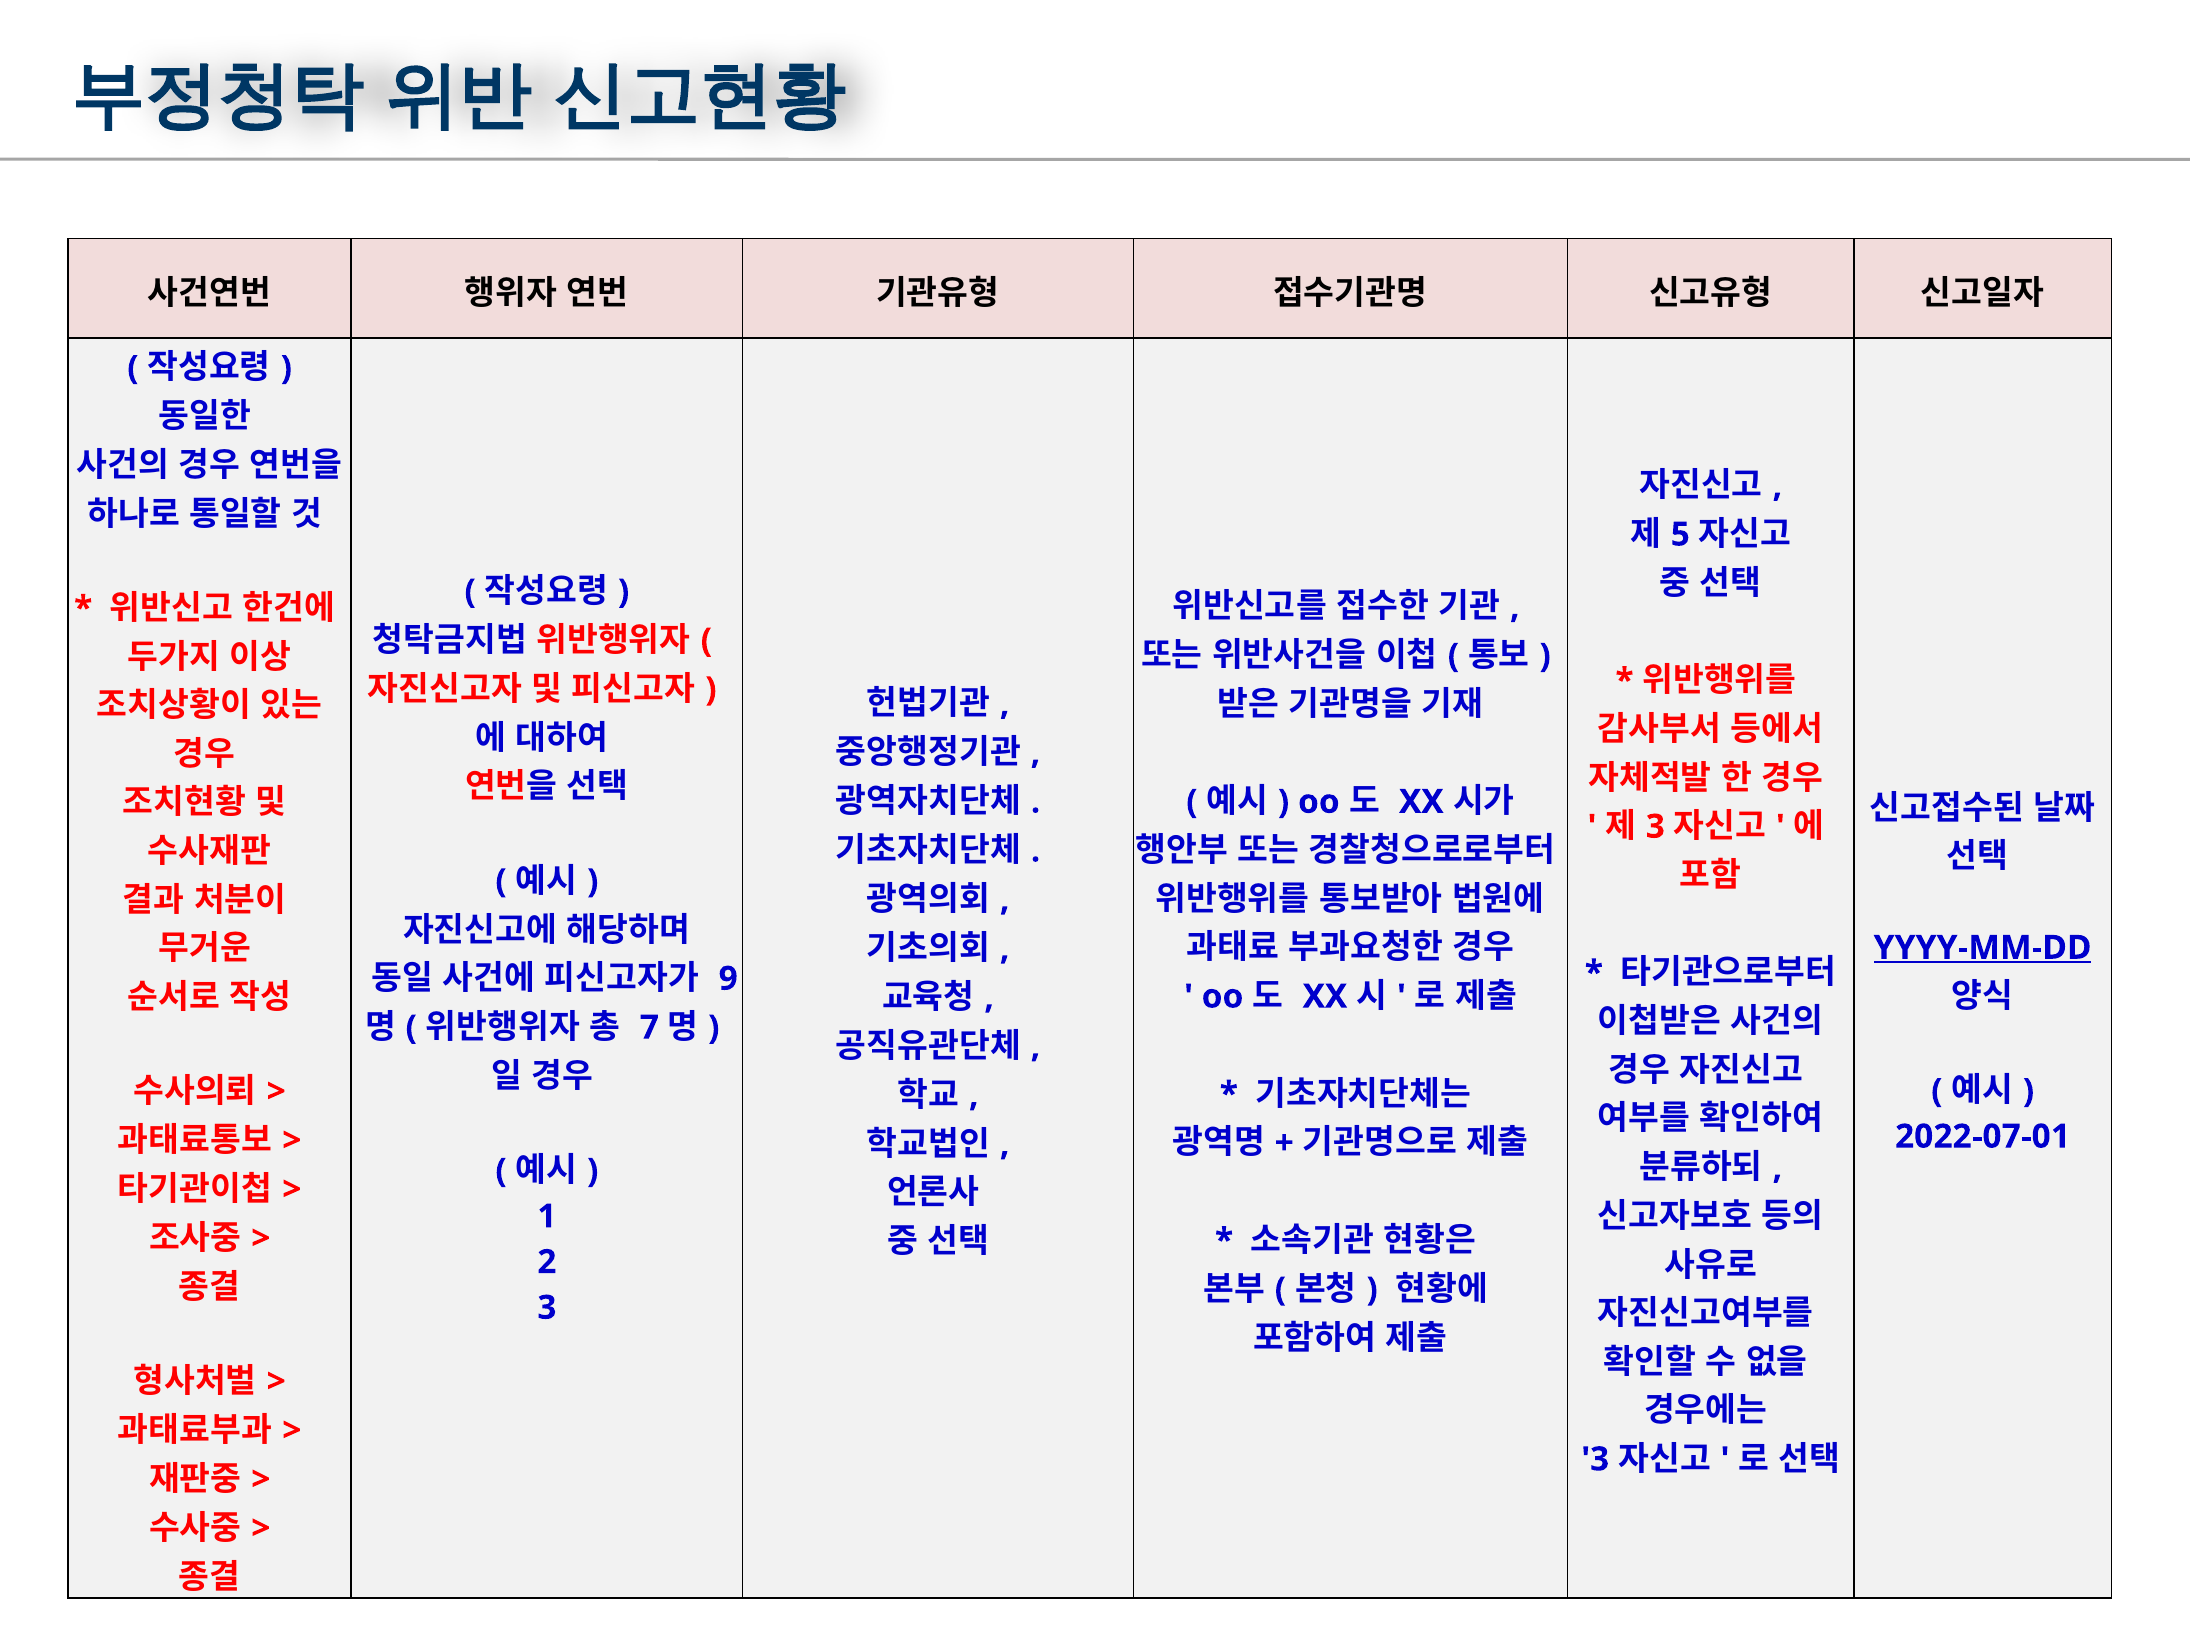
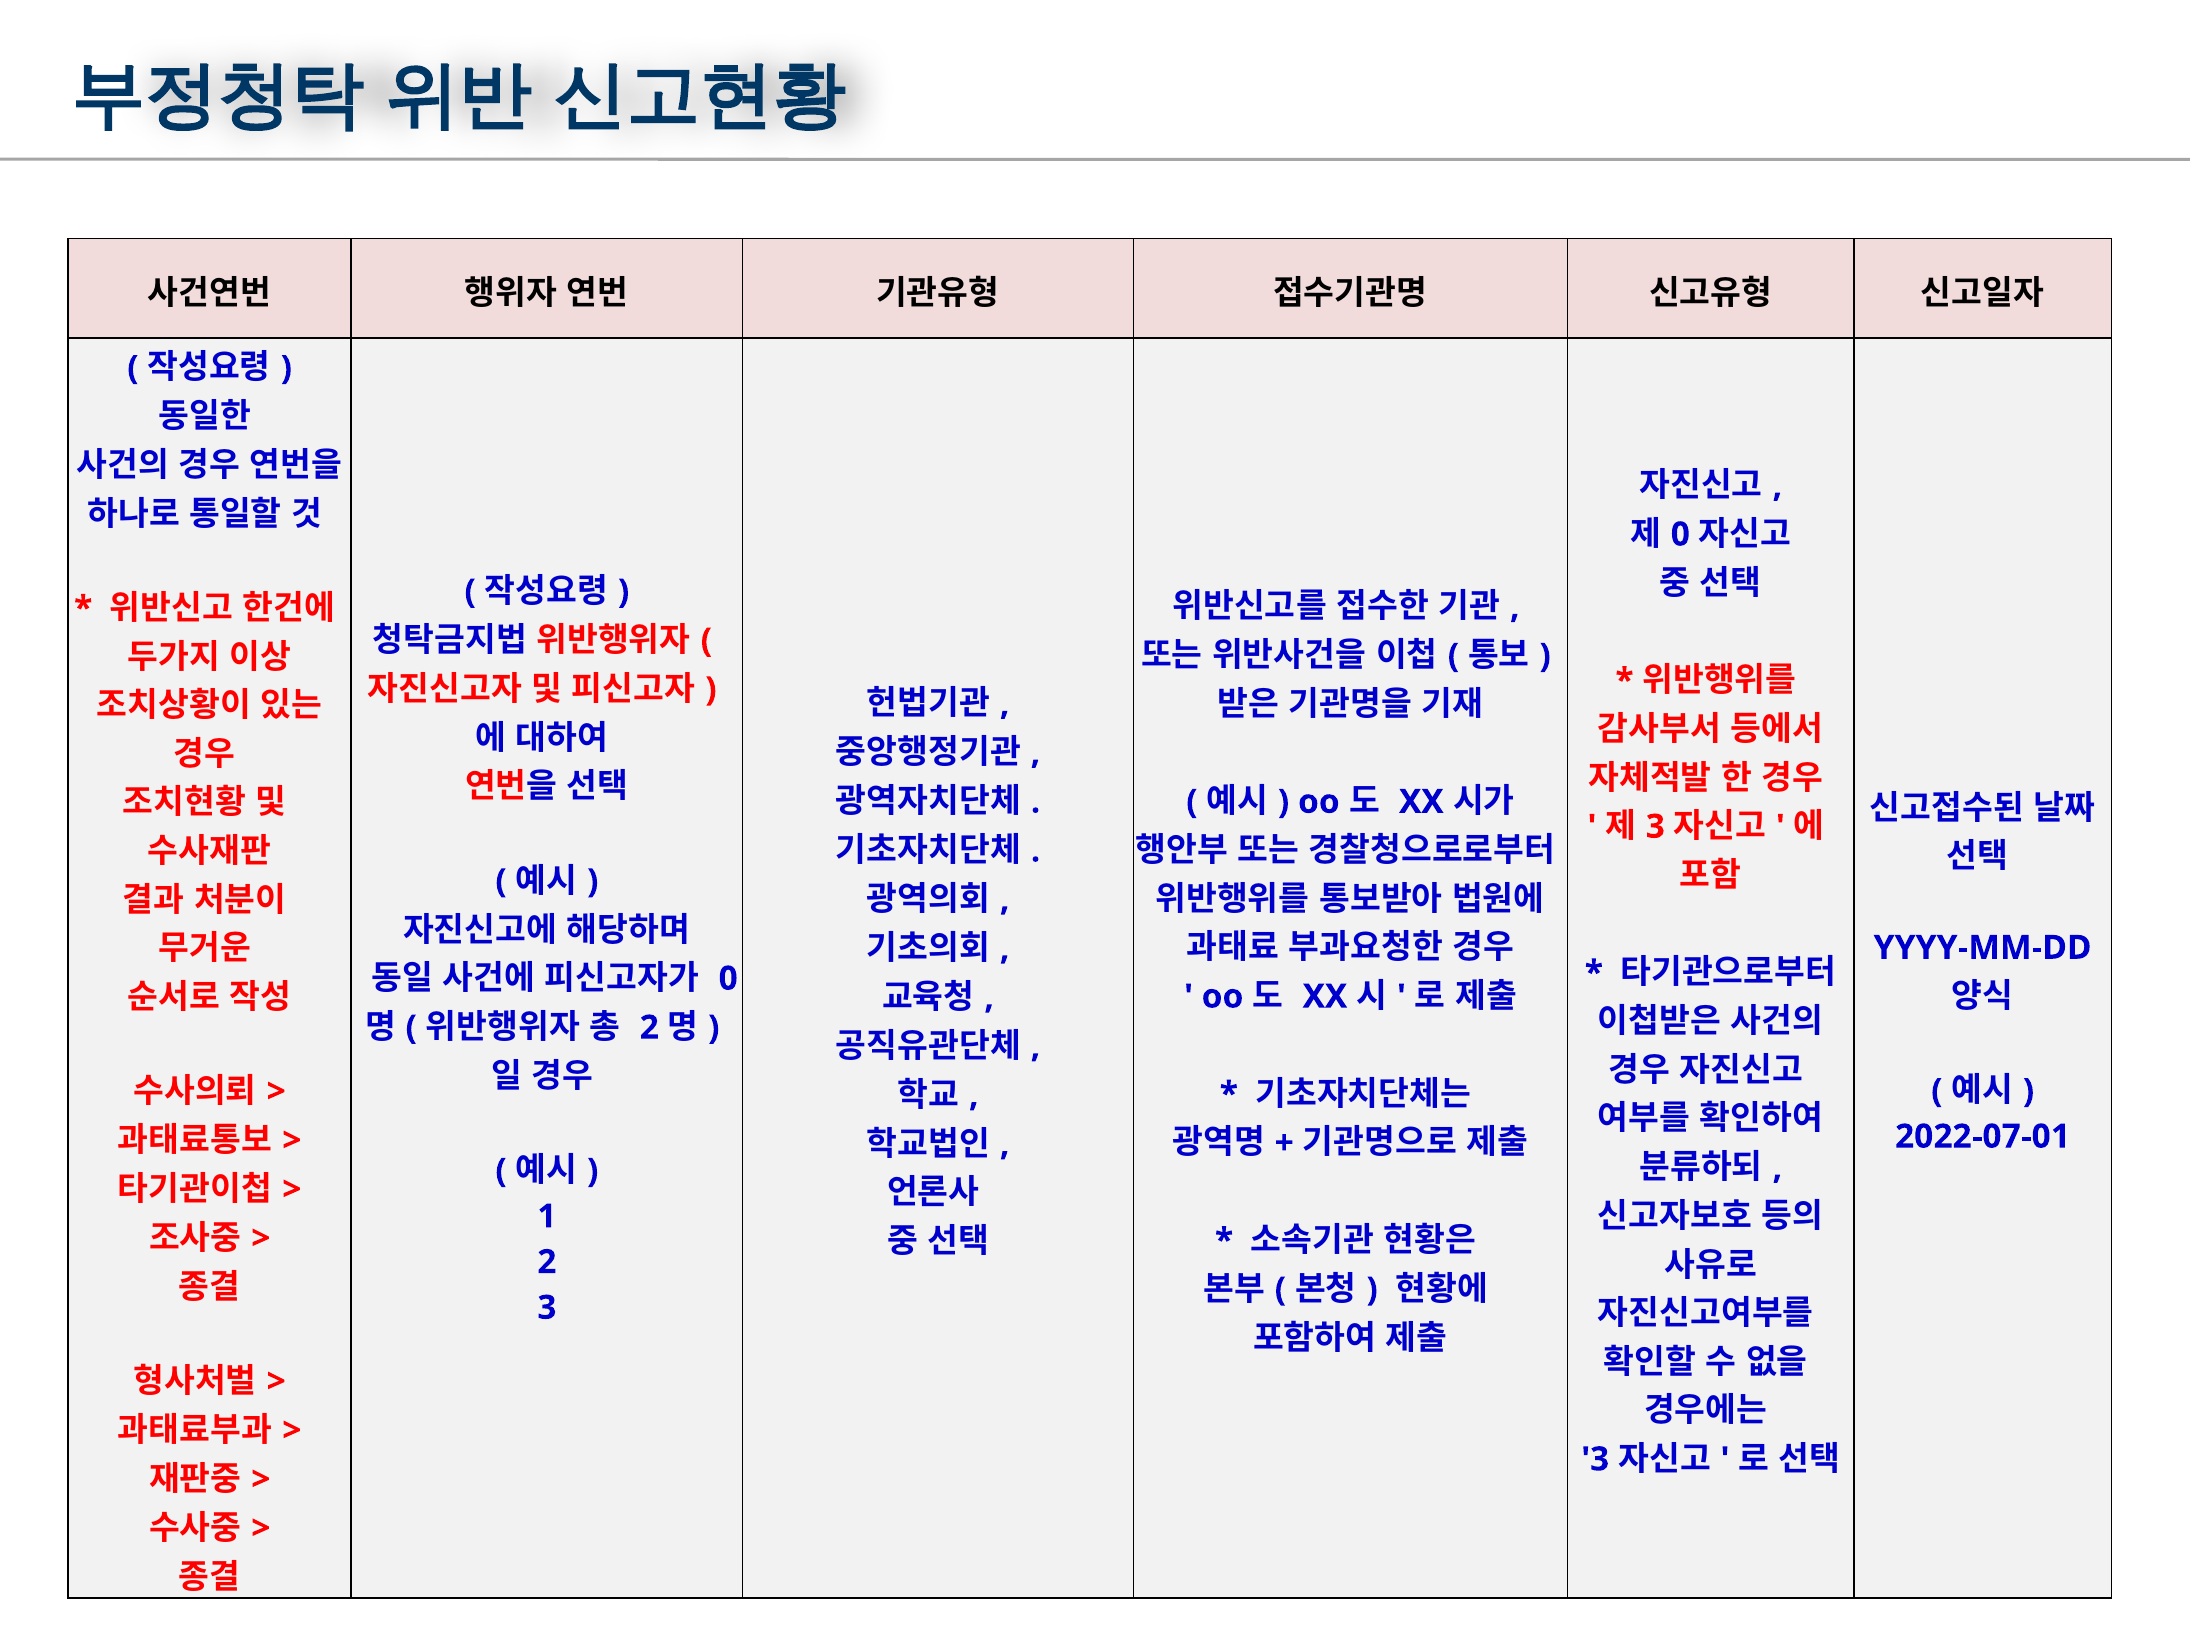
5 at (1680, 534): 5 -> 0
YYYY-MM-DD underline: present -> none
9 at (728, 979): 9 -> 0
7 at (649, 1028): 7 -> 2
